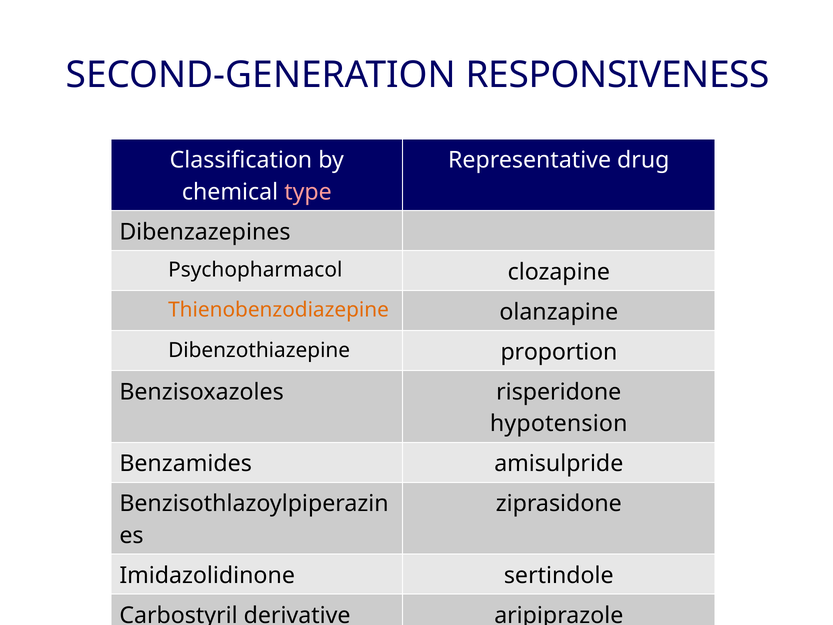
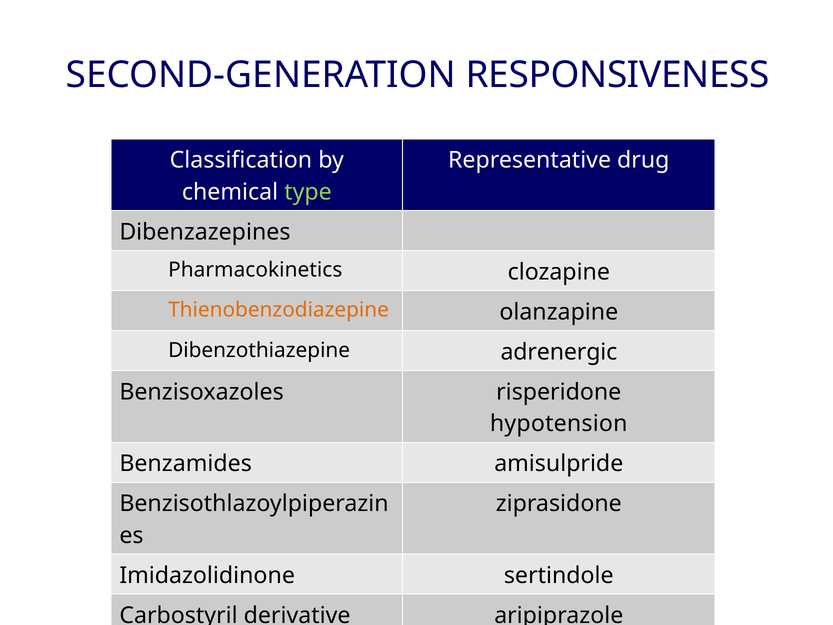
type colour: pink -> light green
Psychopharmacol: Psychopharmacol -> Pharmacokinetics
proportion: proportion -> adrenergic
